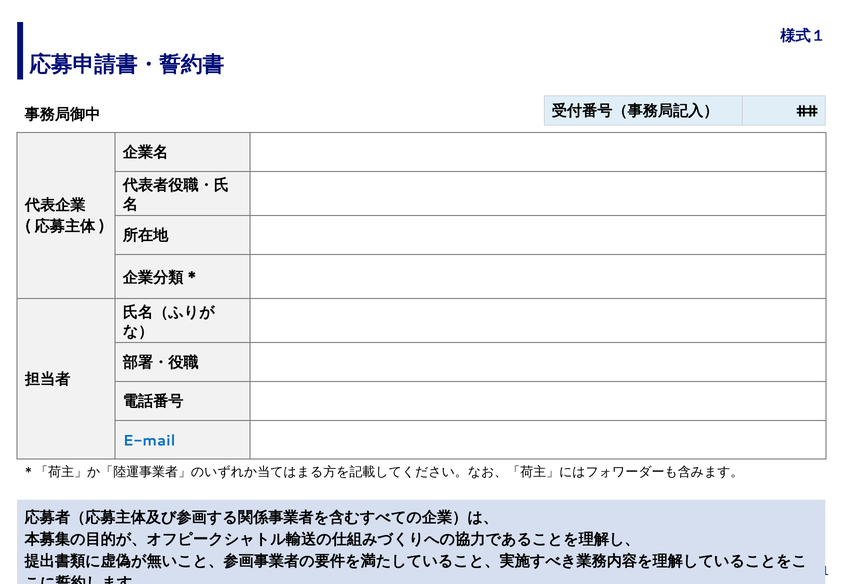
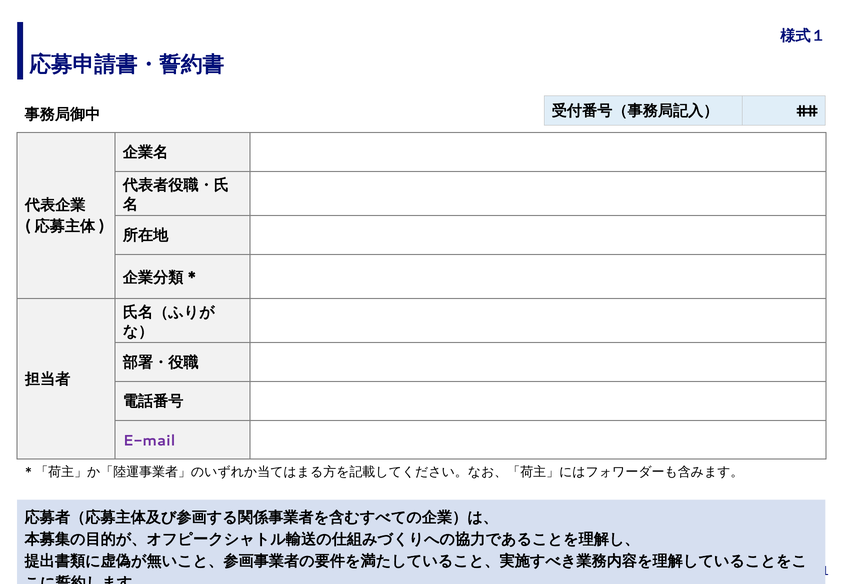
E-mail colour: blue -> purple
